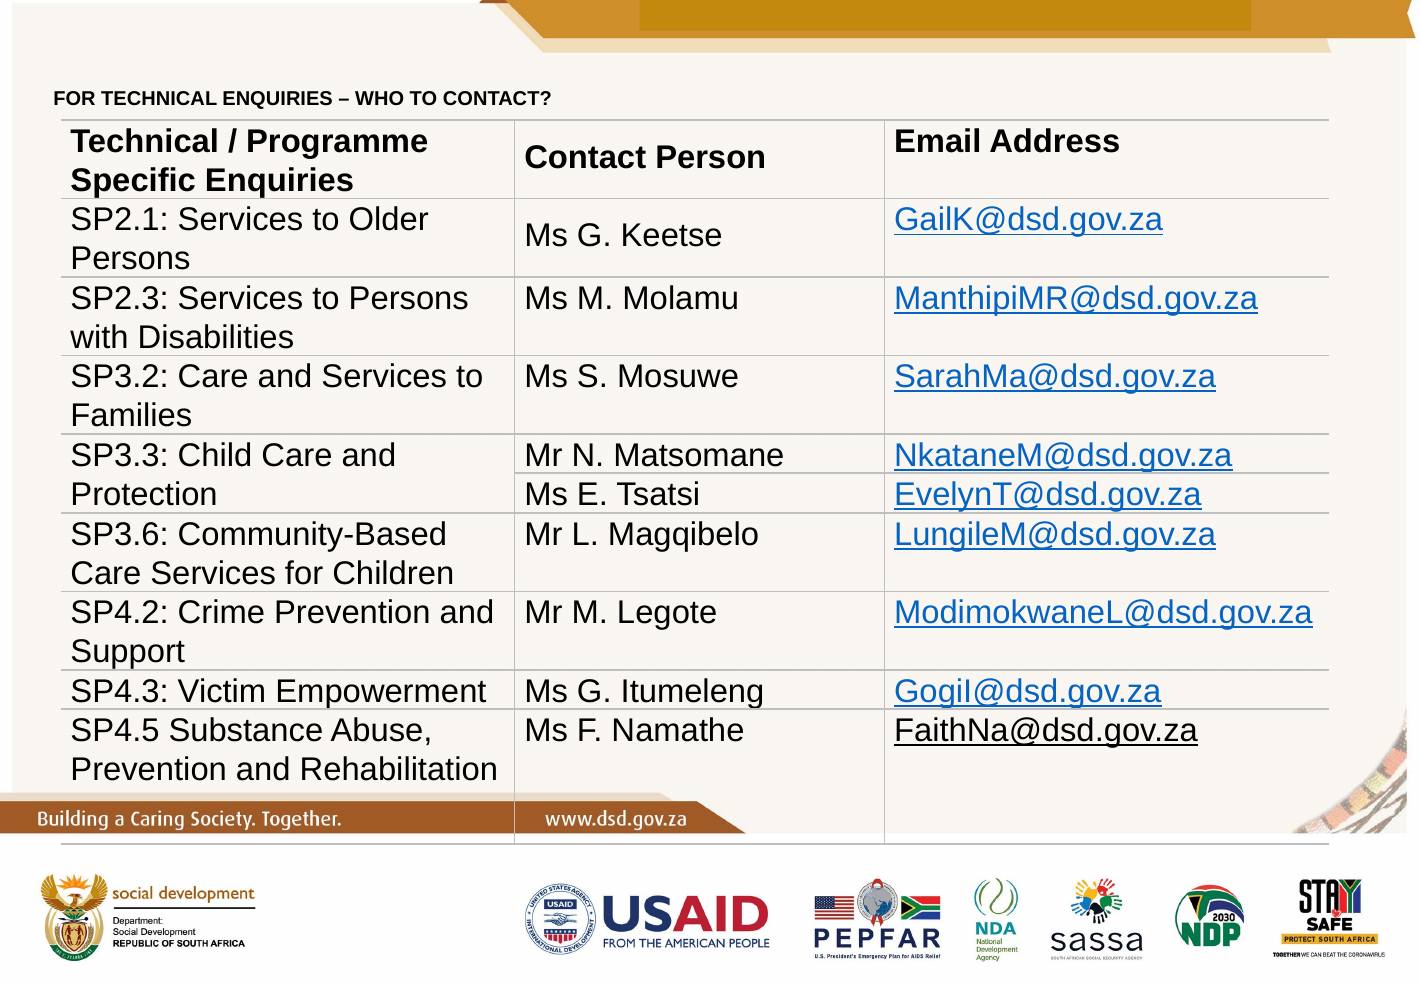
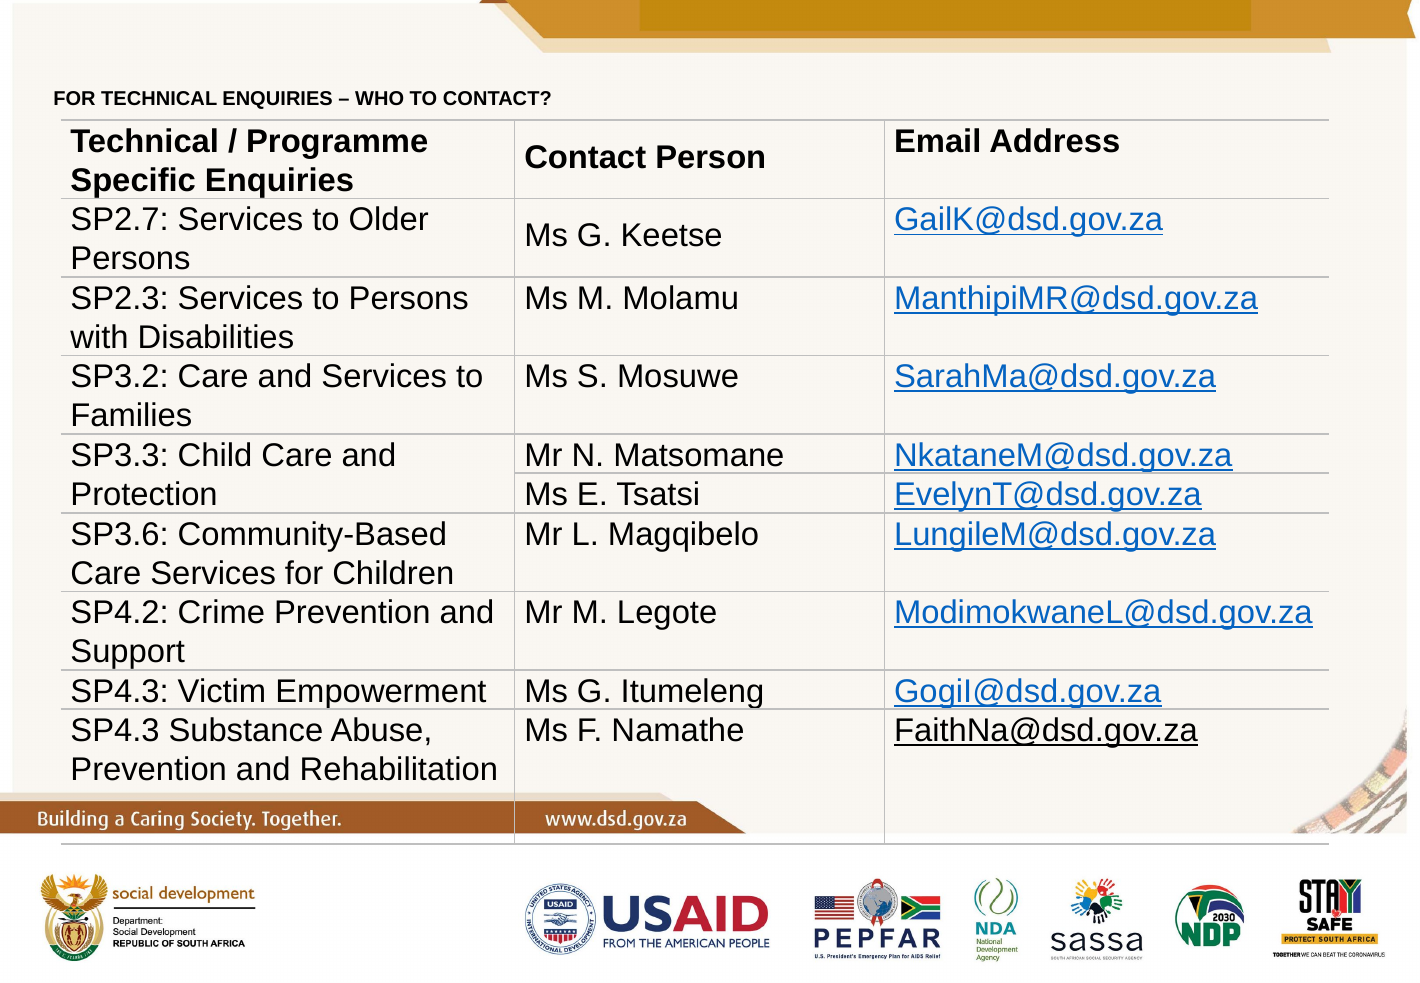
SP2.1: SP2.1 -> SP2.7
SP4.5 at (115, 731): SP4.5 -> SP4.3
